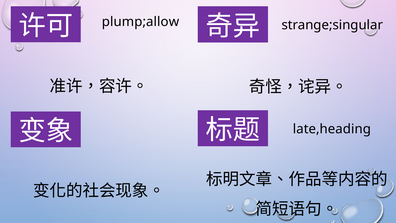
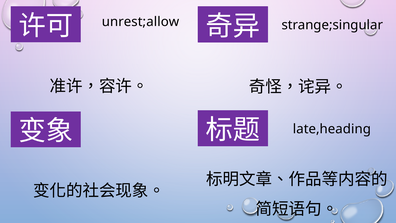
plump;allow: plump;allow -> unrest;allow
